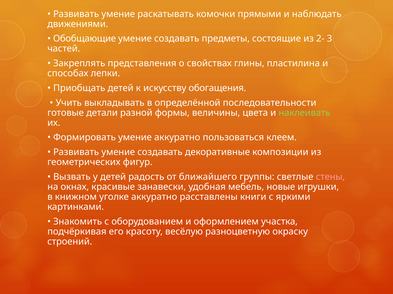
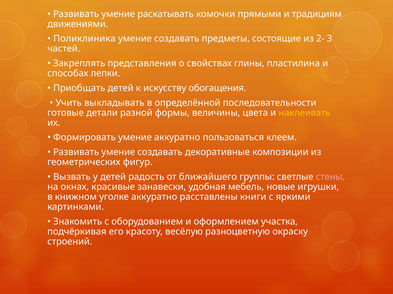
наблюдать: наблюдать -> традициям
Обобщающие: Обобщающие -> Поликлиника
наклеивать colour: light green -> yellow
